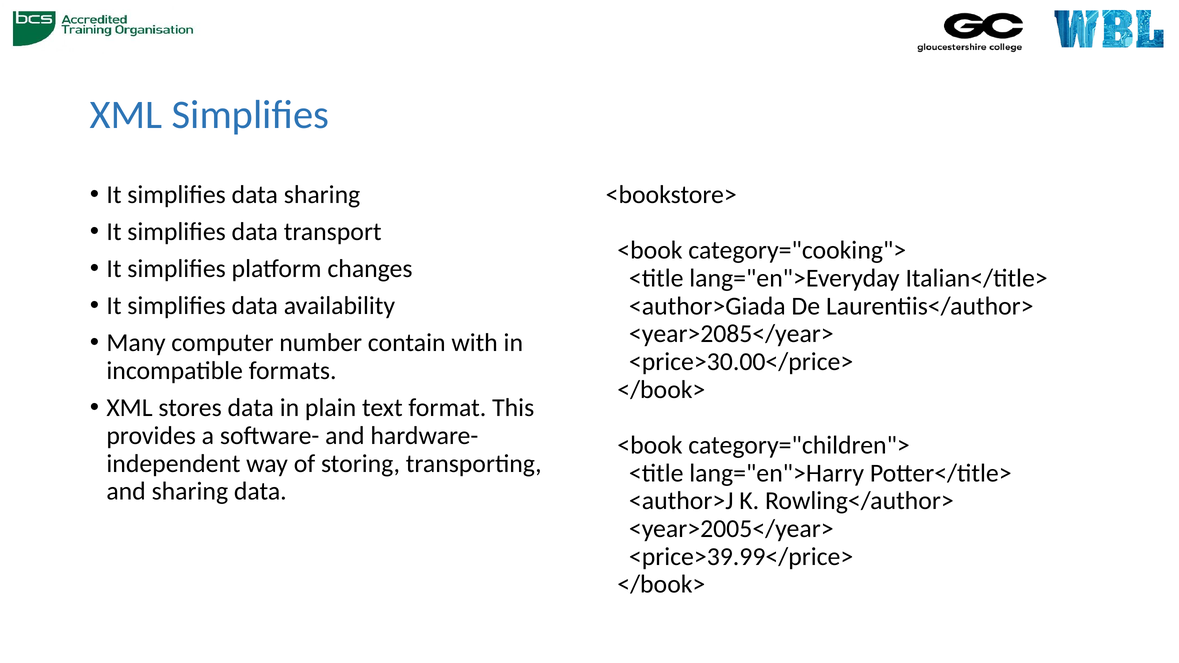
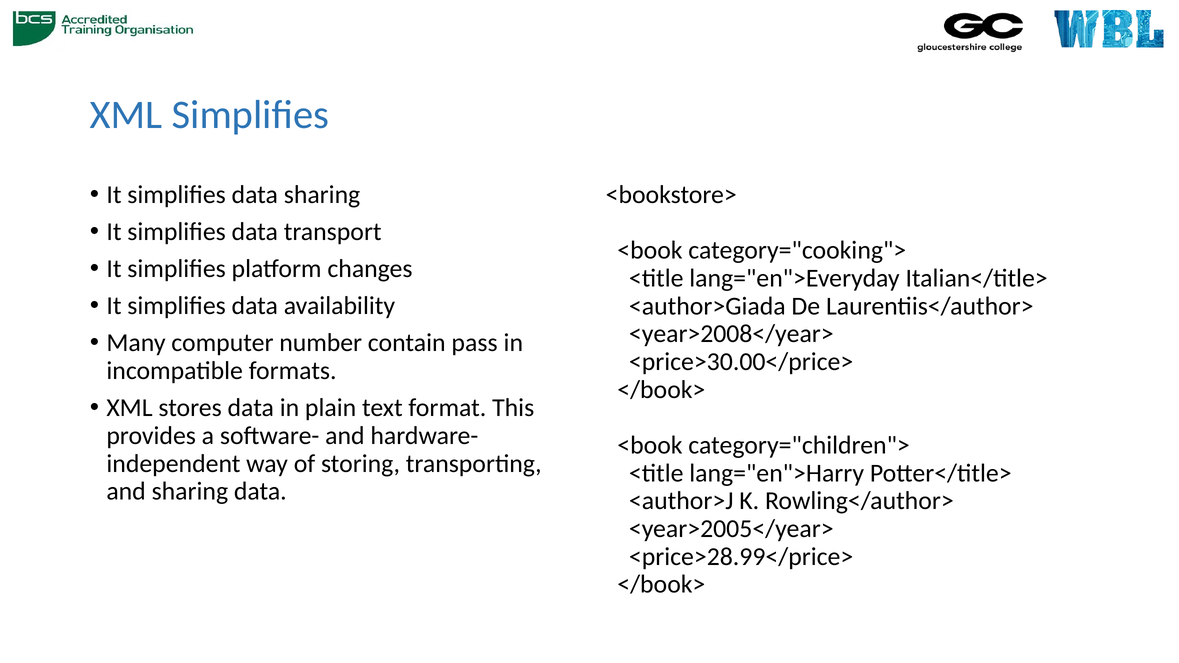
<year>2085</year>: <year>2085</year> -> <year>2008</year>
with: with -> pass
<price>39.99</price>: <price>39.99</price> -> <price>28.99</price>
